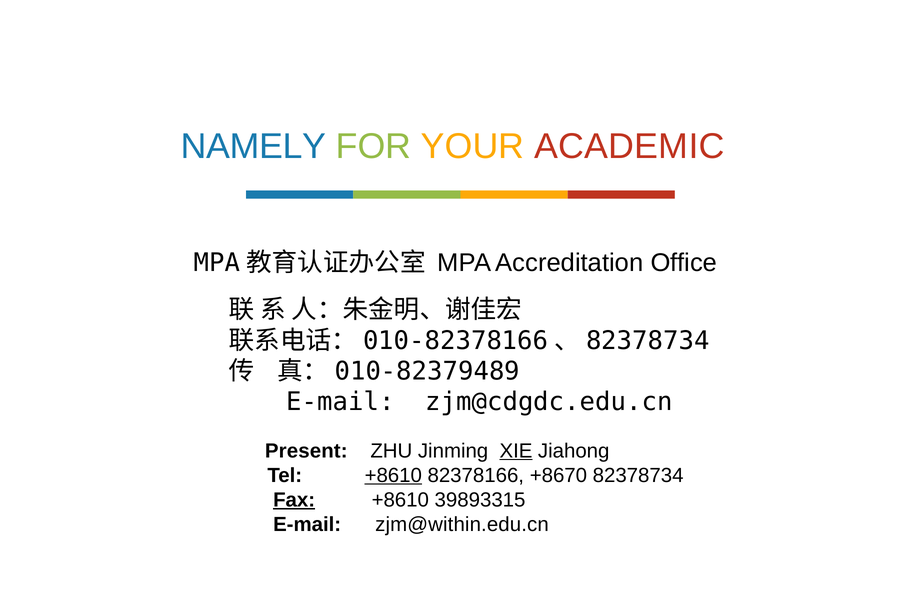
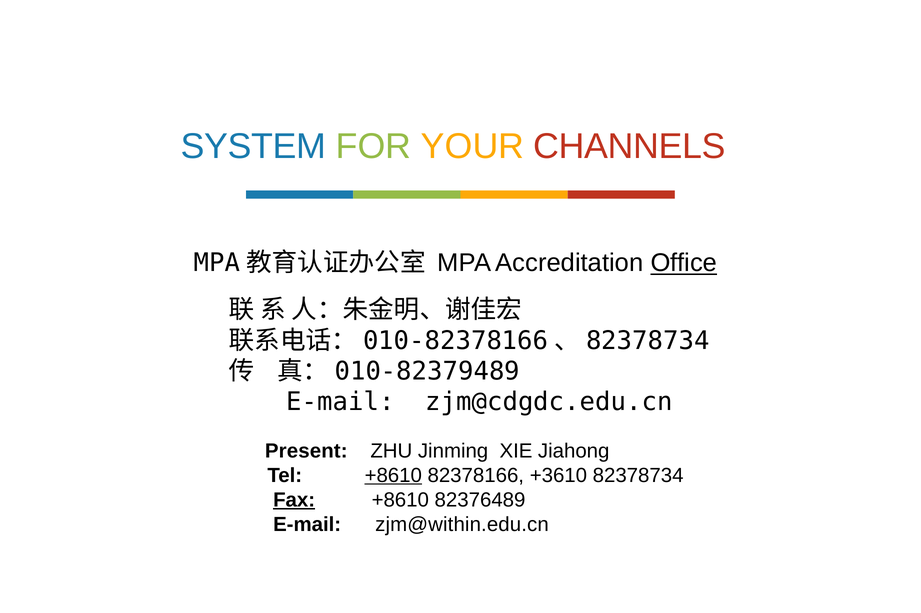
NAMELY: NAMELY -> SYSTEM
ACADEMIC: ACADEMIC -> CHANNELS
Office underline: none -> present
XIE underline: present -> none
+8670: +8670 -> +3610
39893315: 39893315 -> 82376489
